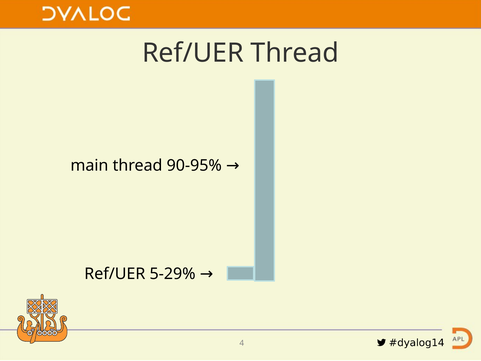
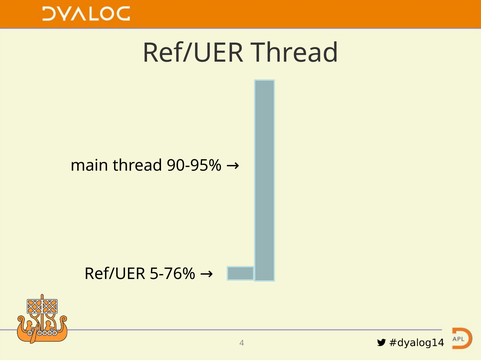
5-29%: 5-29% -> 5-76%
